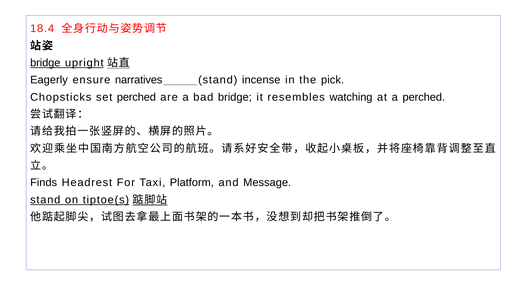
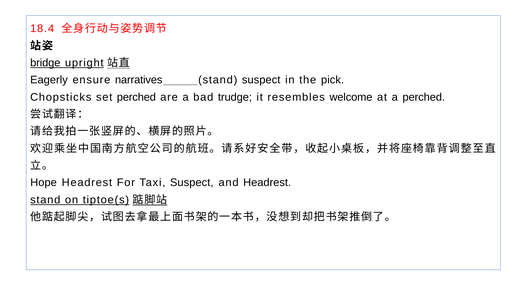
stand incense: incense -> suspect
bad bridge: bridge -> trudge
watching: watching -> welcome
Finds: Finds -> Hope
Taxi Platform: Platform -> Suspect
and Message: Message -> Headrest
